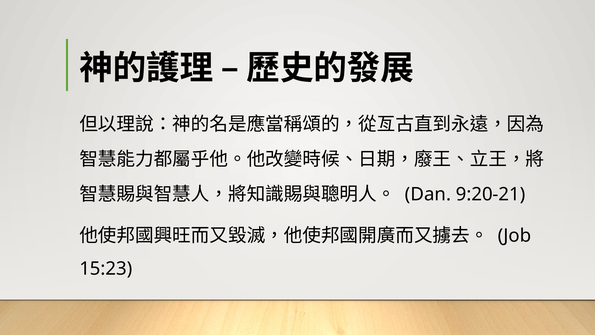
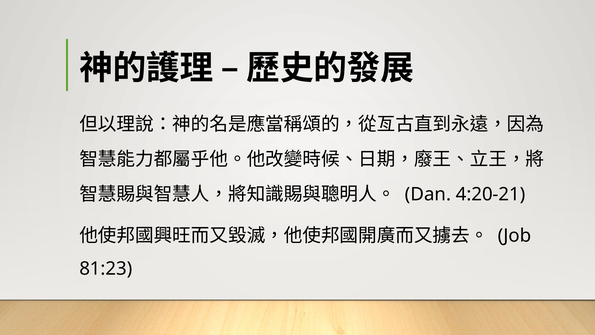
9:20-21: 9:20-21 -> 4:20-21
15:23: 15:23 -> 81:23
